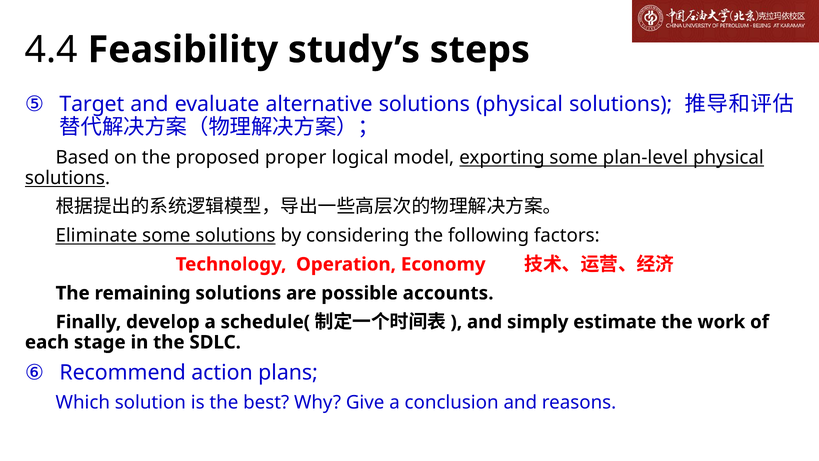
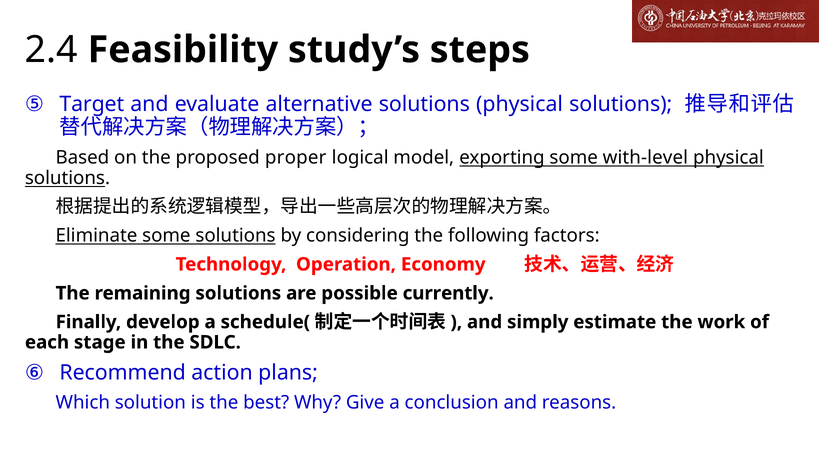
4.4: 4.4 -> 2.4
plan-level: plan-level -> with-level
accounts: accounts -> currently
